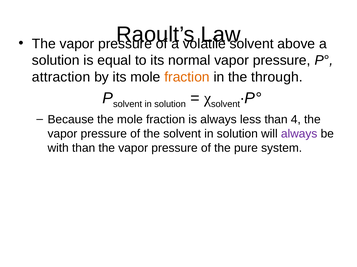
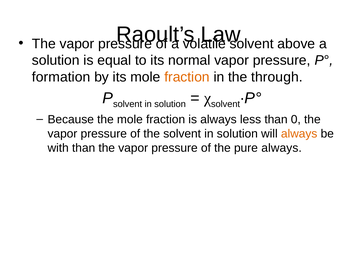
attraction: attraction -> formation
4: 4 -> 0
always at (299, 134) colour: purple -> orange
pure system: system -> always
